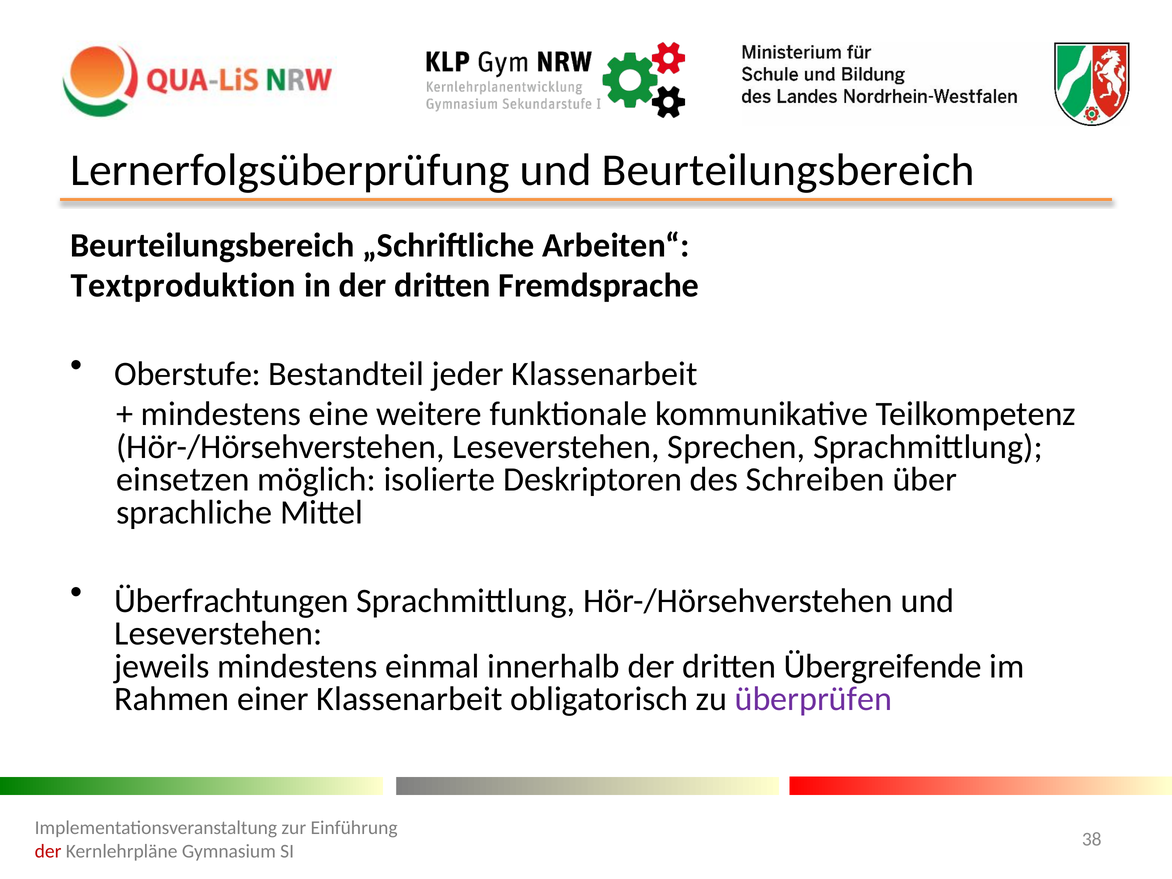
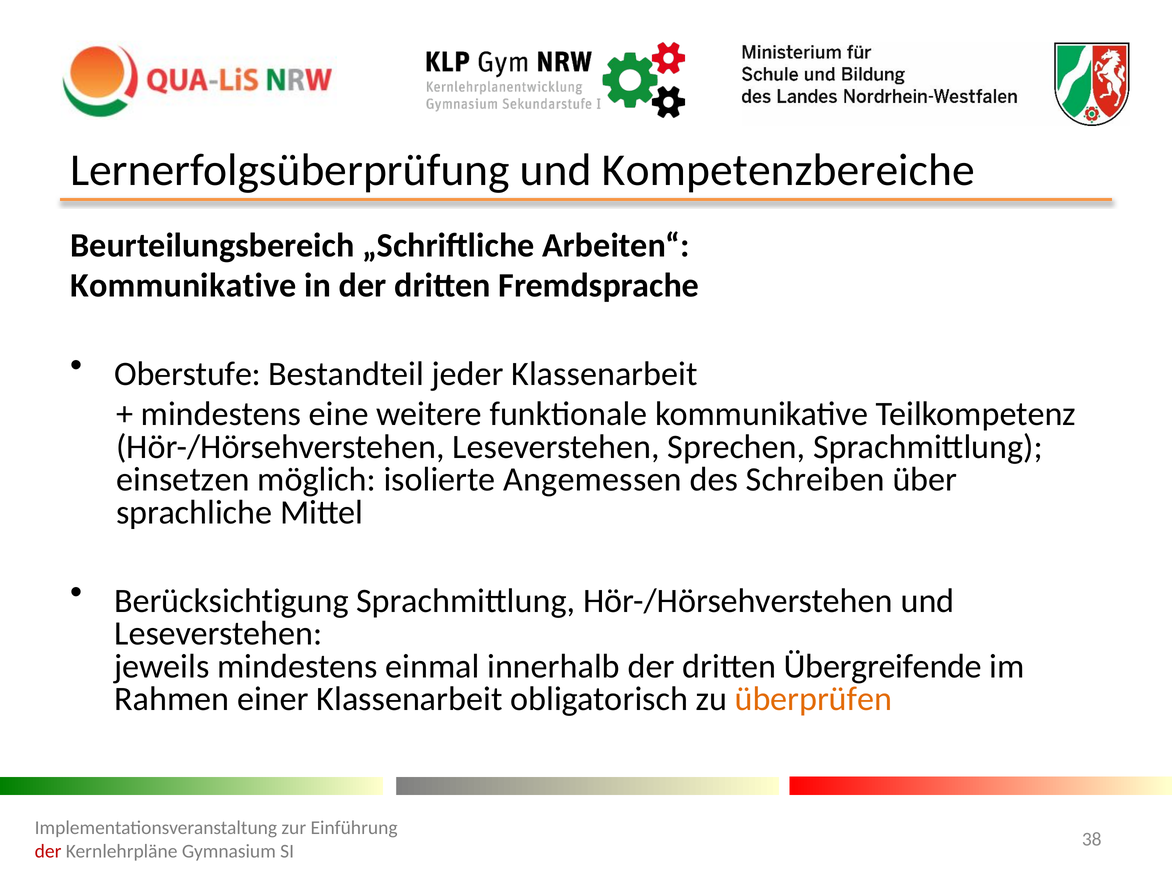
und Beurteilungsbereich: Beurteilungsbereich -> Kompetenzbereiche
Textproduktion at (183, 285): Textproduktion -> Kommunikative
Deskriptoren: Deskriptoren -> Angemessen
Überfrachtungen: Überfrachtungen -> Berücksichtigung
überprüfen colour: purple -> orange
